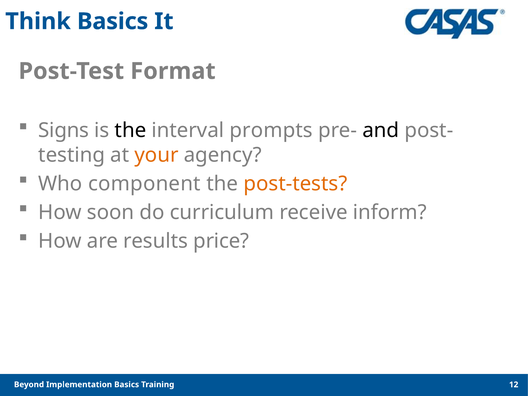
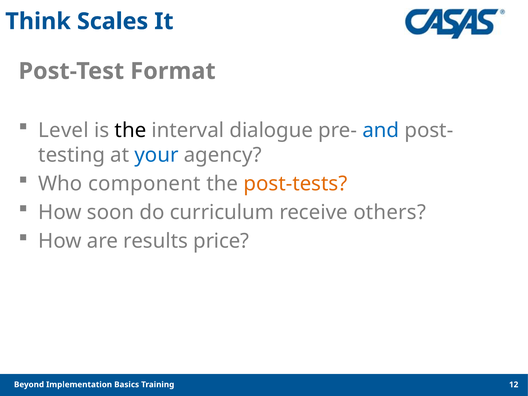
Think Basics: Basics -> Scales
Signs: Signs -> Level
prompts: prompts -> dialogue
and colour: black -> blue
your colour: orange -> blue
inform: inform -> others
